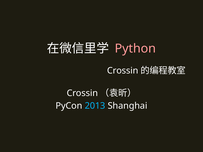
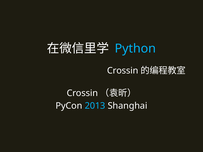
Python colour: pink -> light blue
